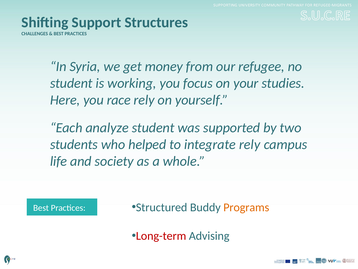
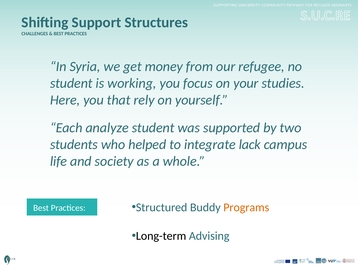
race: race -> that
integrate rely: rely -> lack
Long-term colour: red -> black
